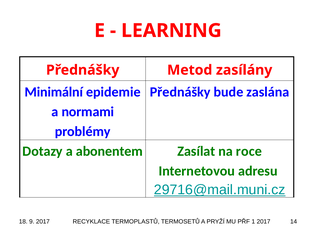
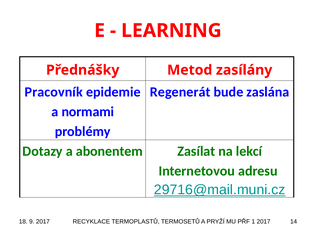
Minimální: Minimální -> Pracovník
Přednášky at (180, 92): Přednášky -> Regenerát
roce: roce -> lekcí
